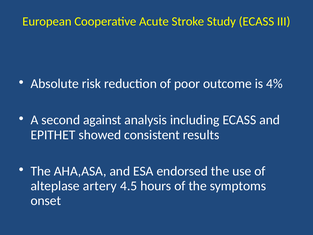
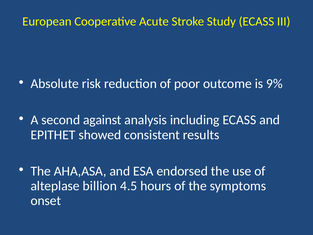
4%: 4% -> 9%
artery: artery -> billion
